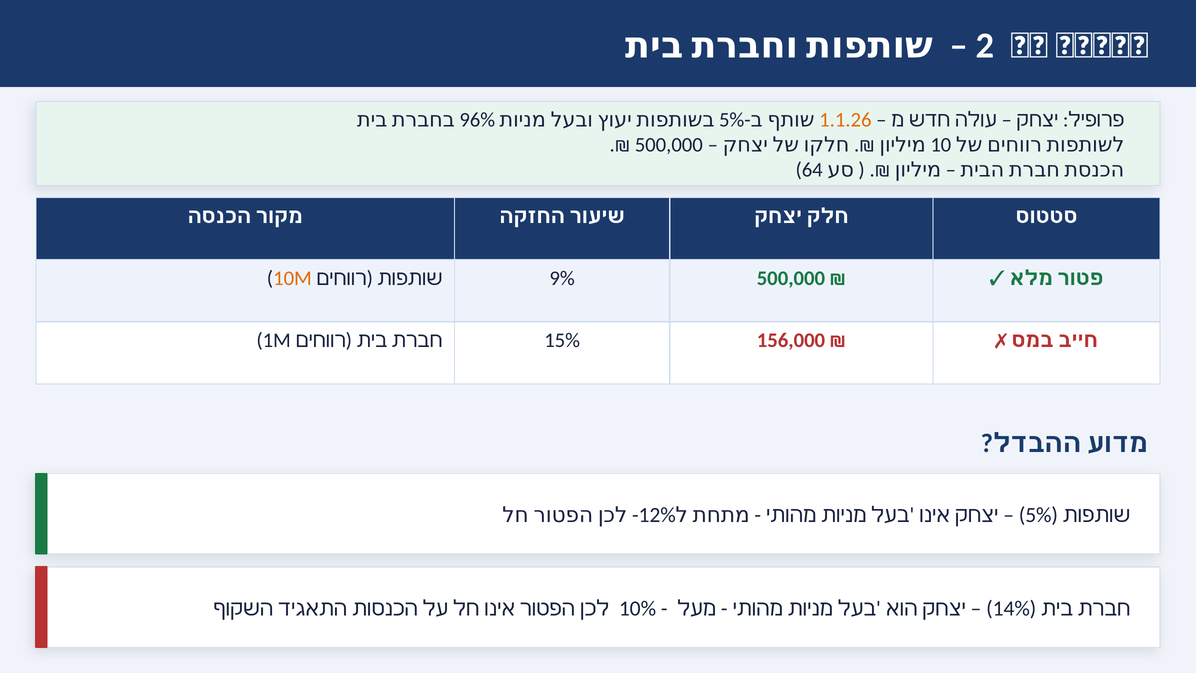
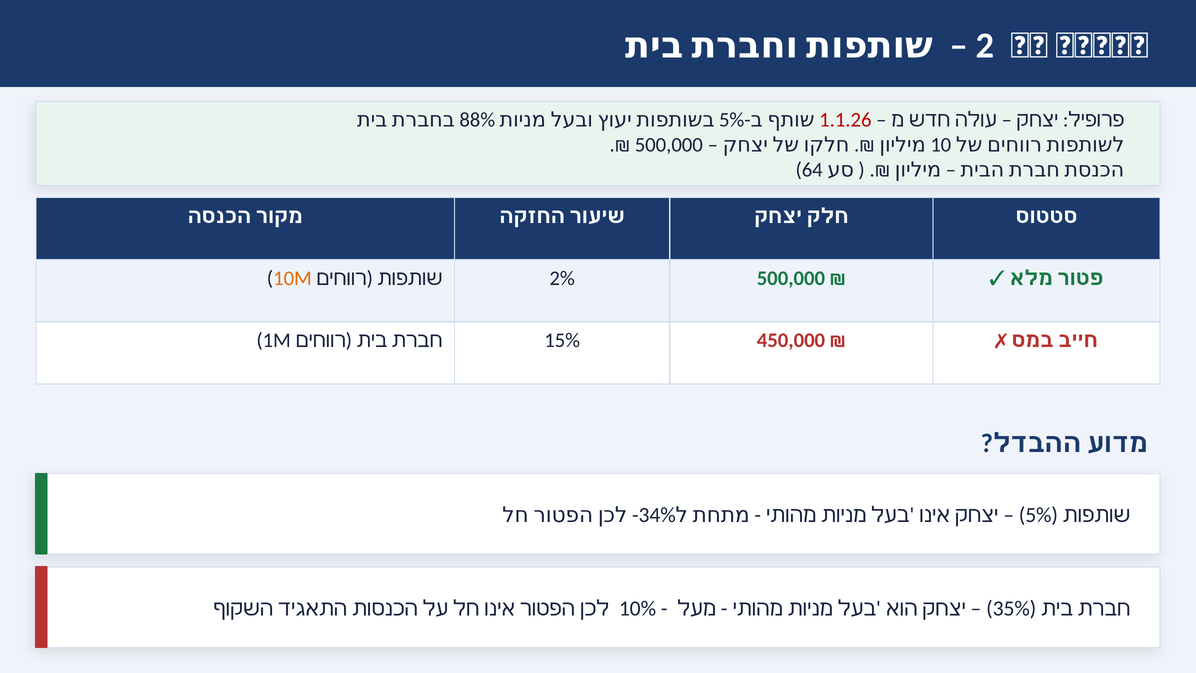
96%: 96% -> 88%
1.1.26 colour: orange -> red
9%: 9% -> 2%
156,000: 156,000 -> 450,000
12%: 12% -> 34%
14%: 14% -> 35%
